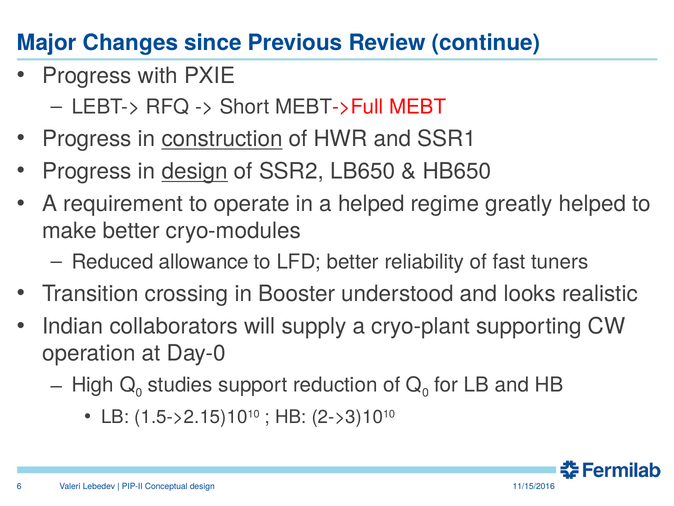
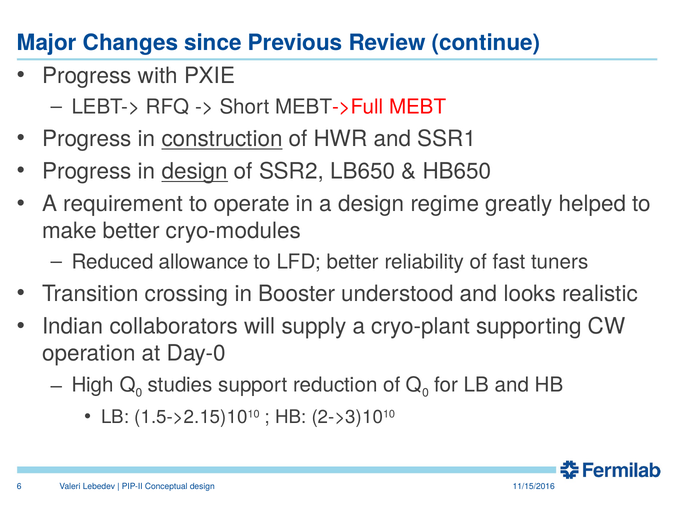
a helped: helped -> design
